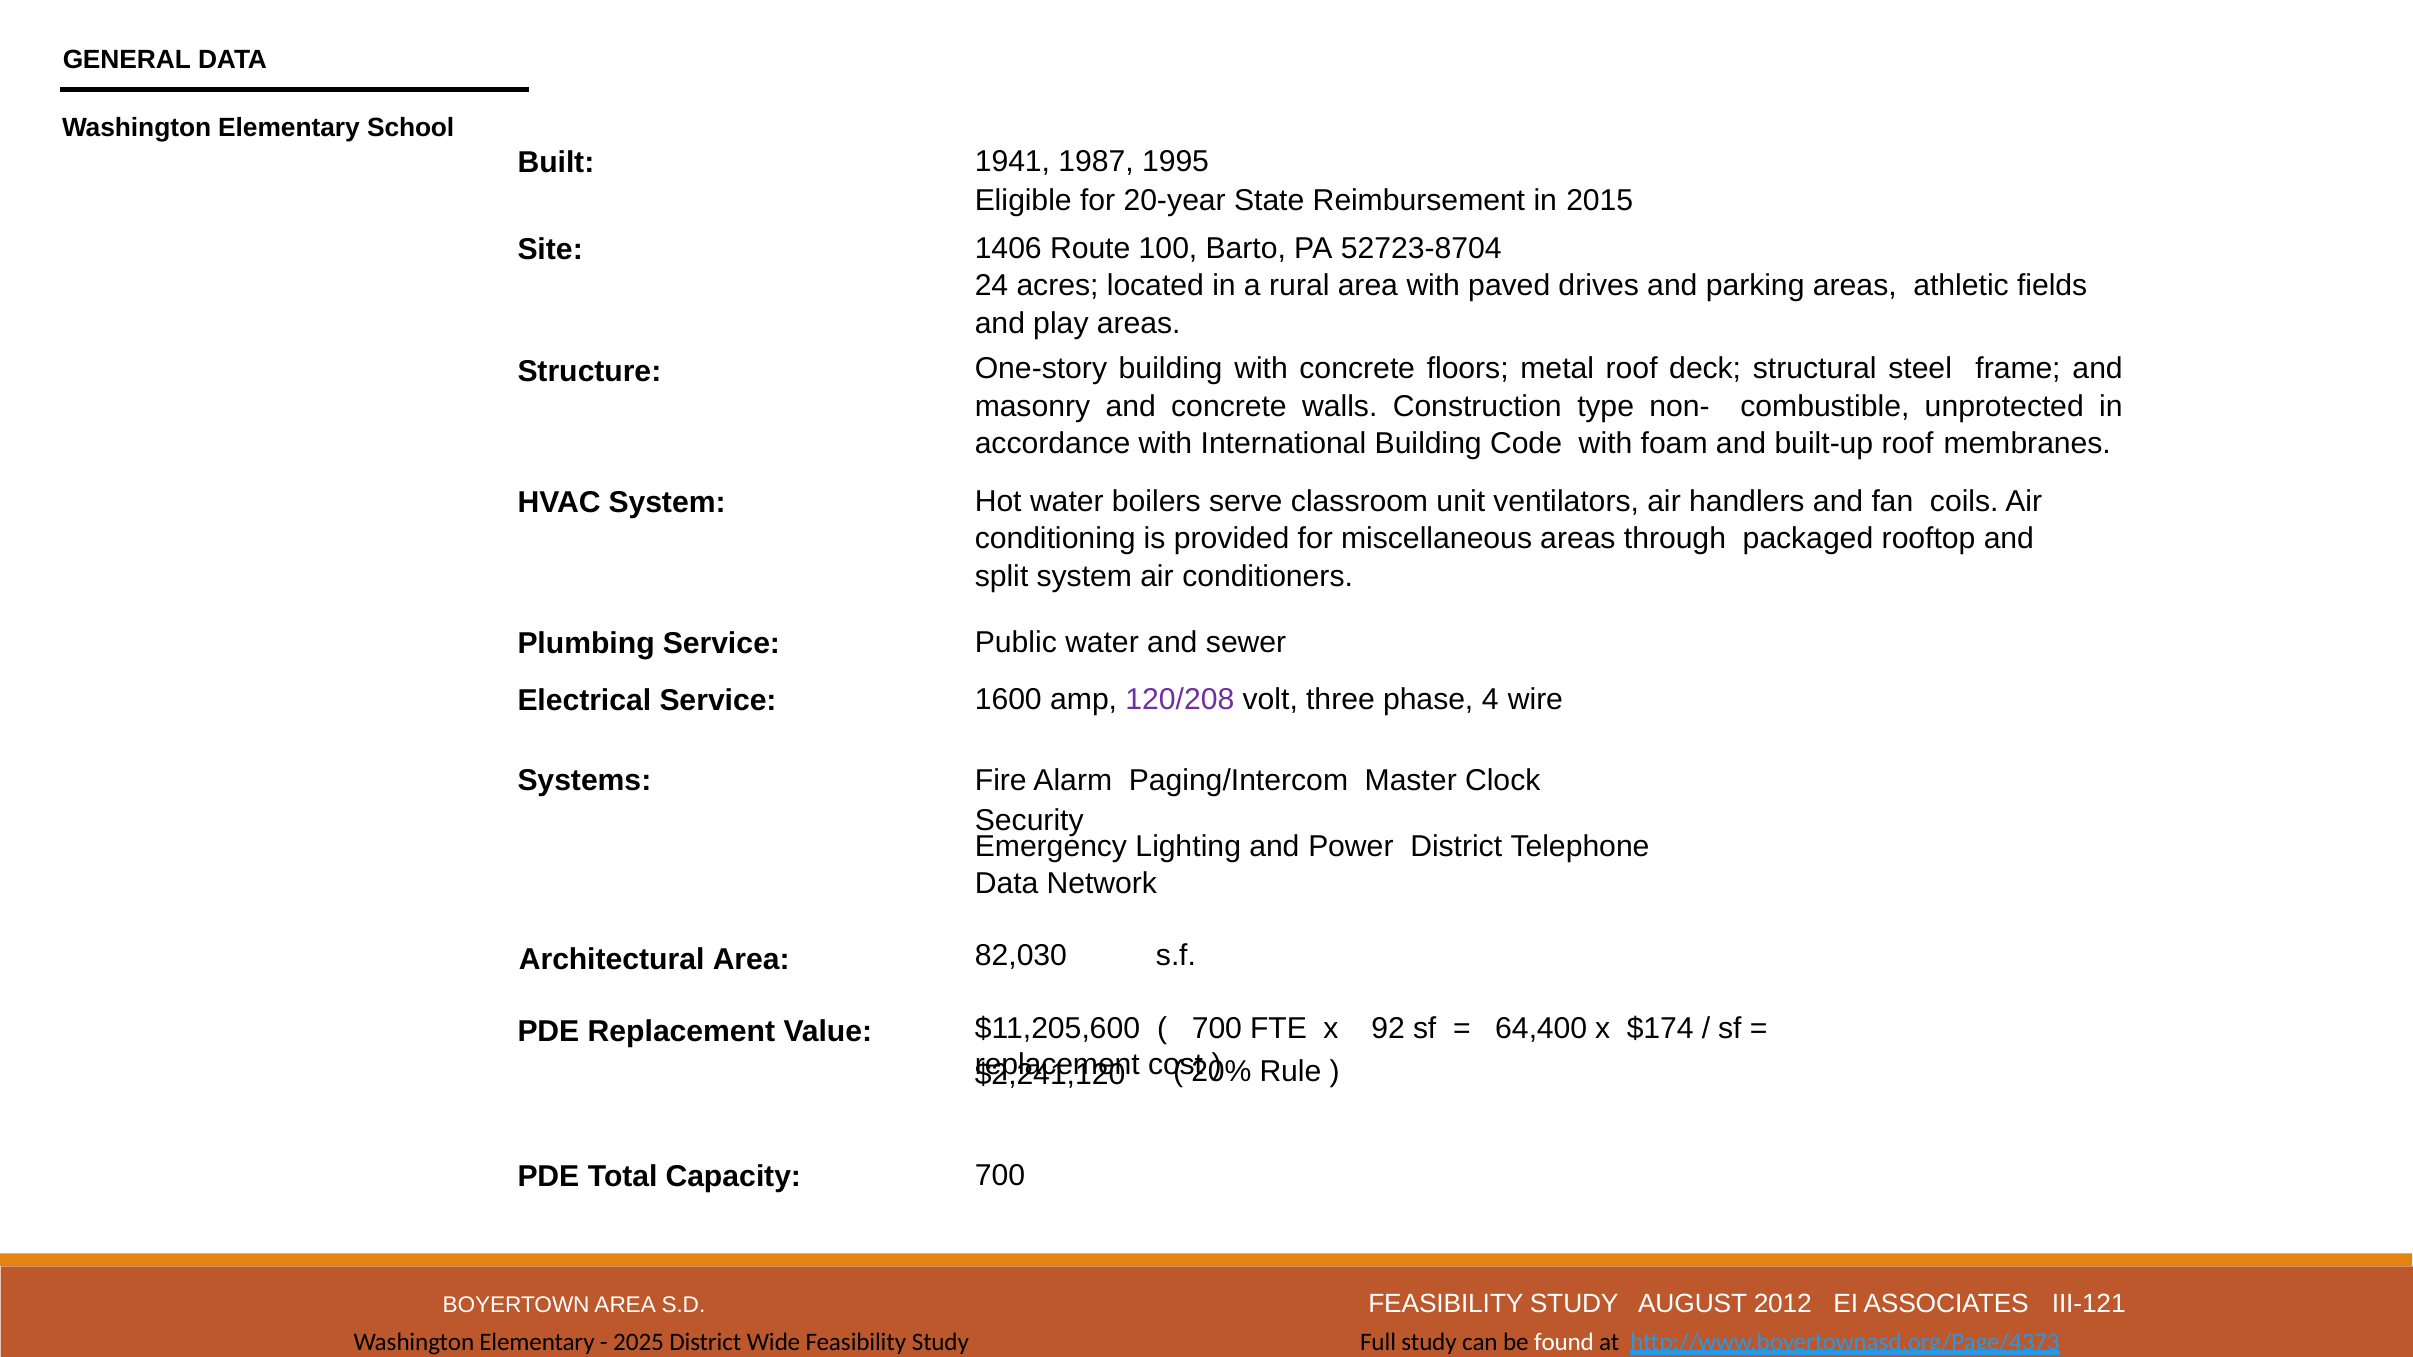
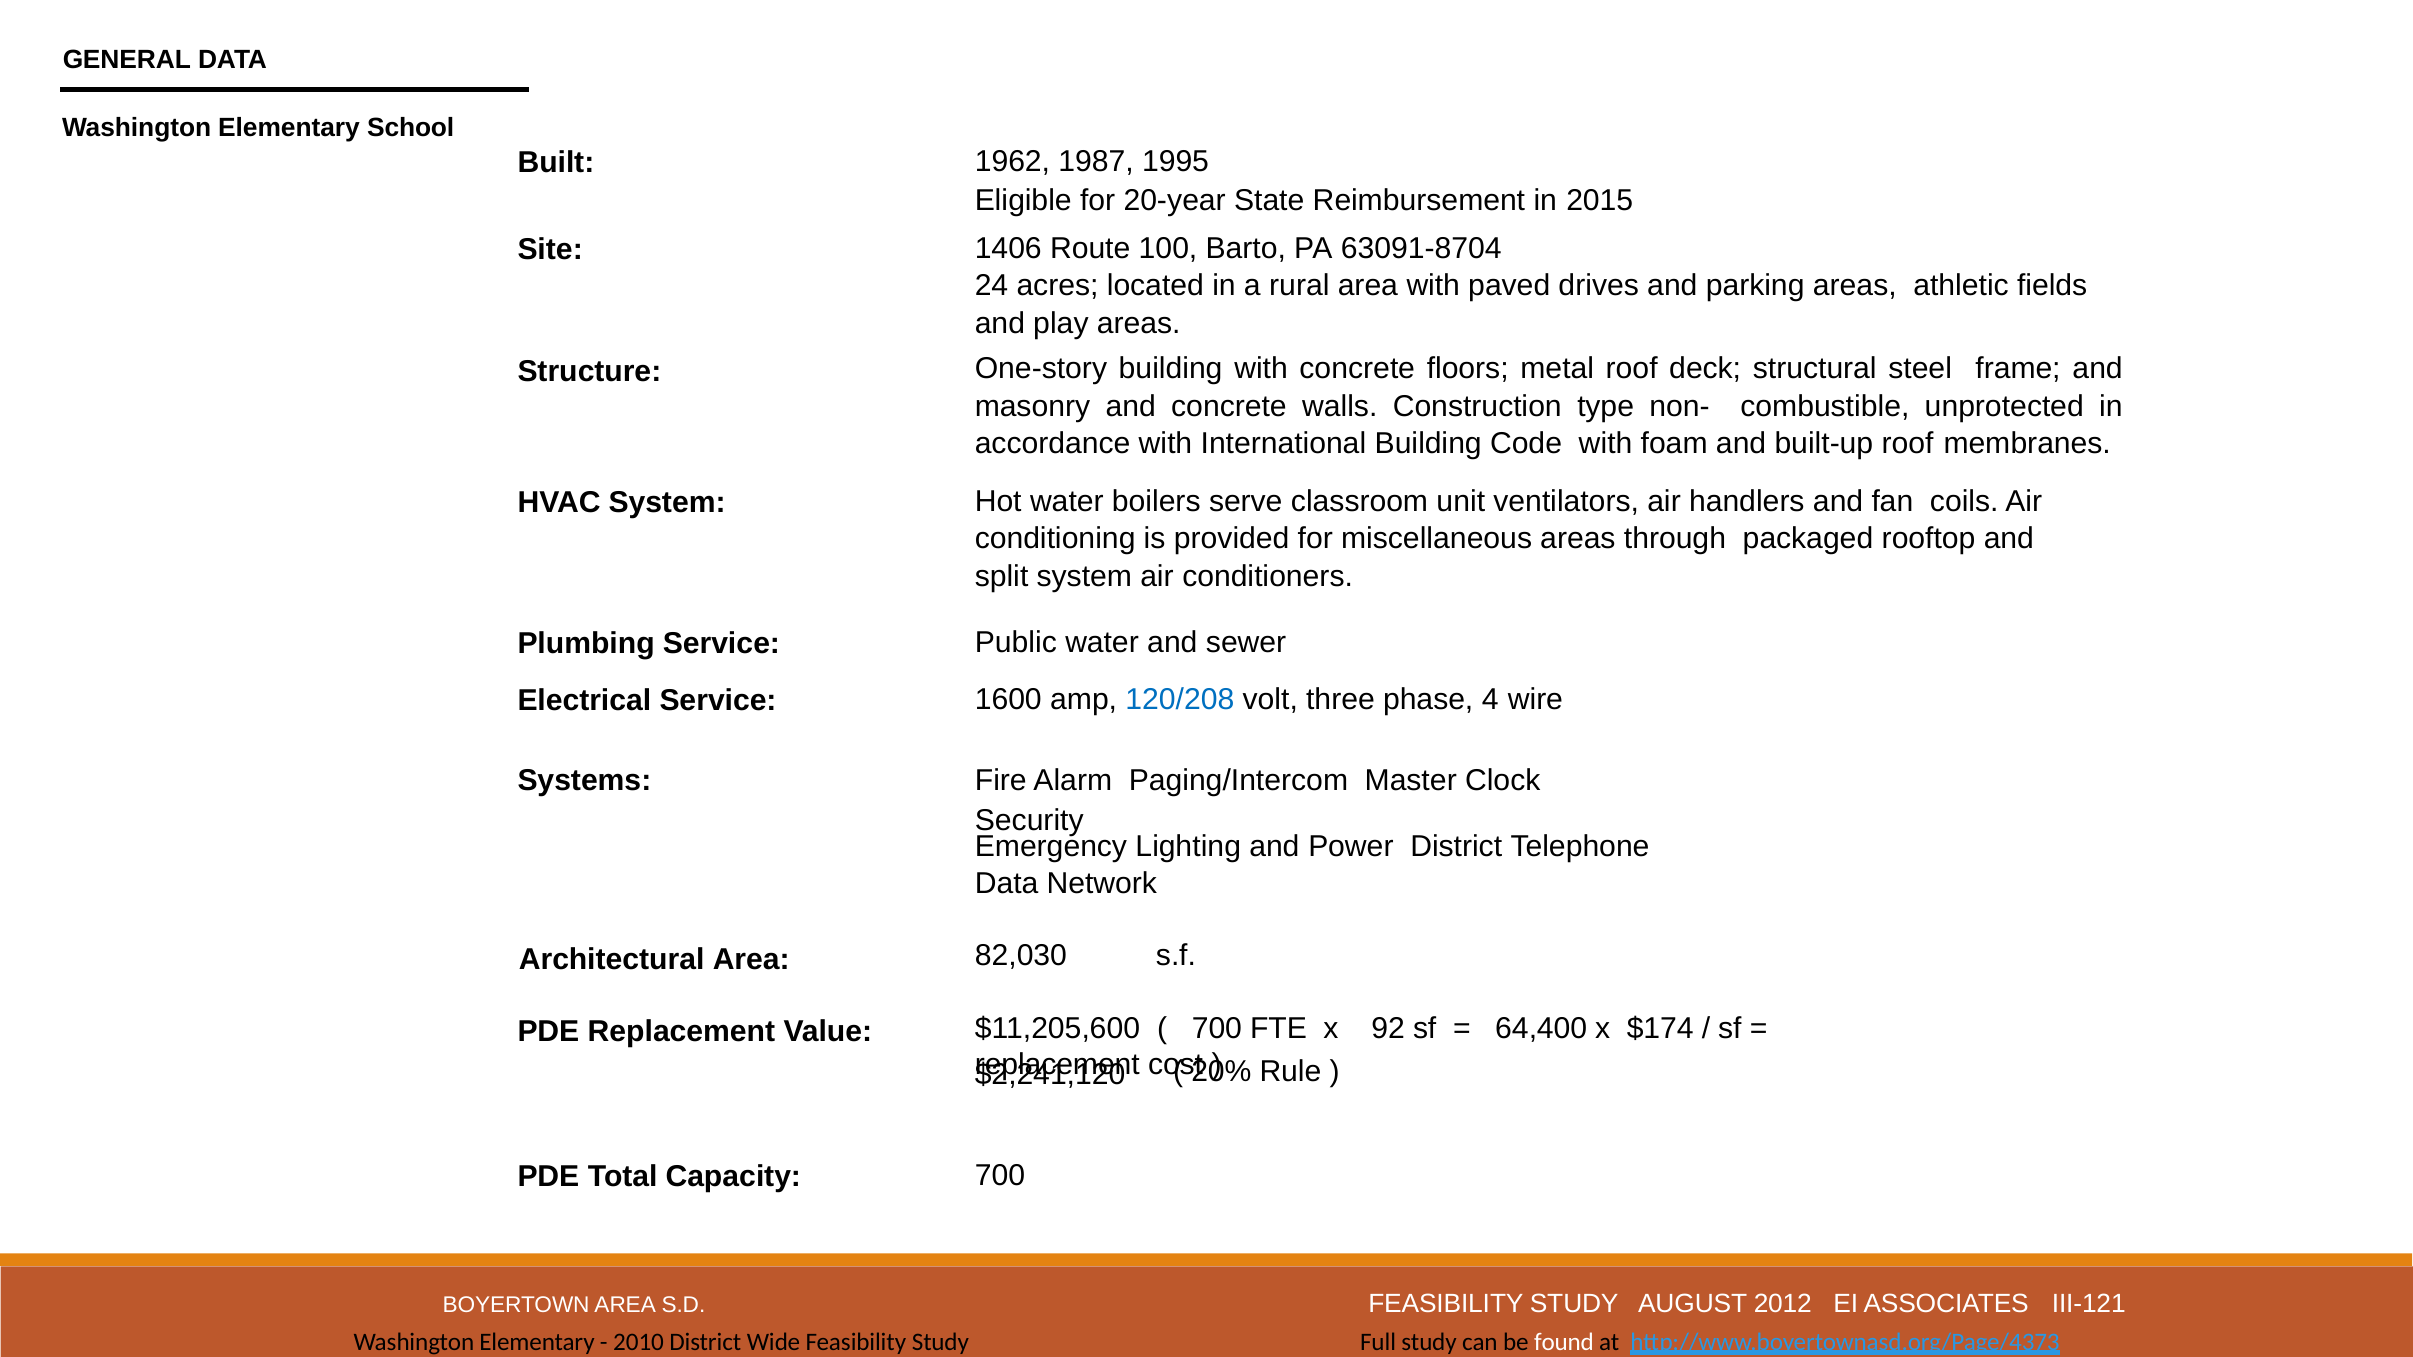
1941: 1941 -> 1962
52723-8704: 52723-8704 -> 63091-8704
120/208 colour: purple -> blue
2025: 2025 -> 2010
